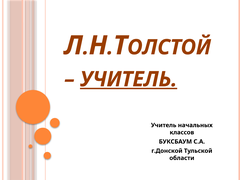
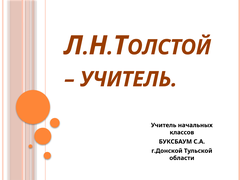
УЧИТЕЛЬ at (129, 79) underline: present -> none
